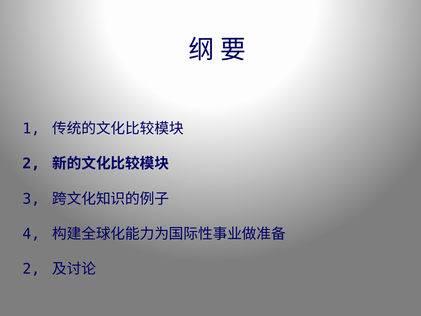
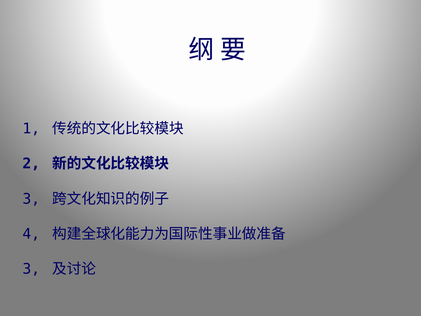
2 at (31, 269): 2 -> 3
